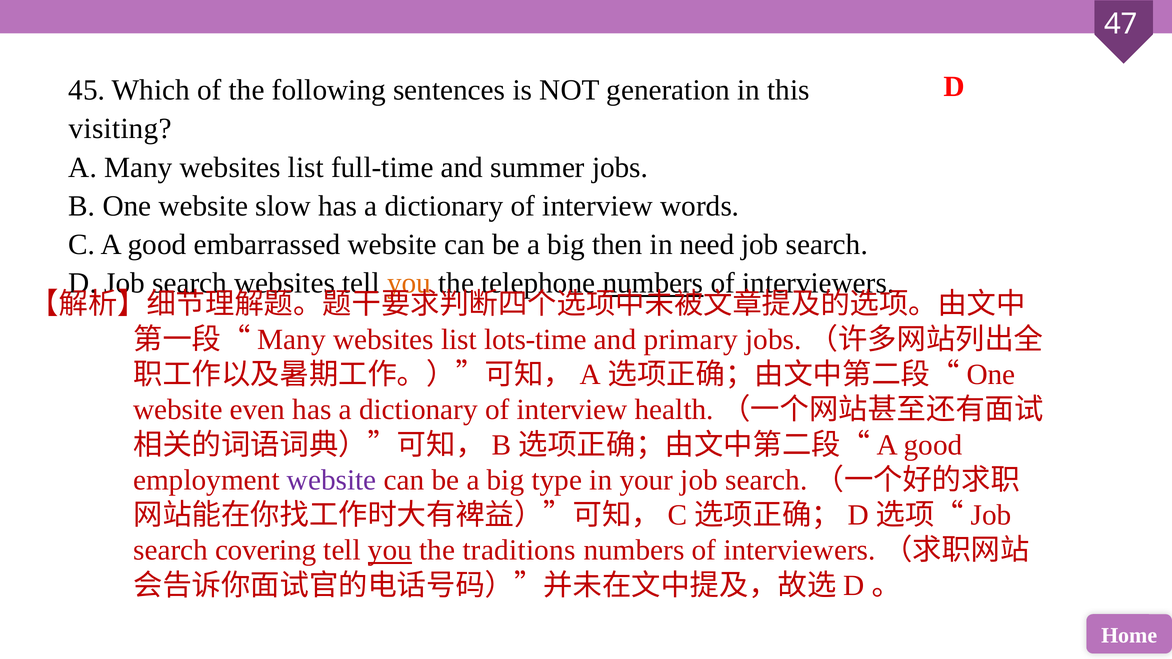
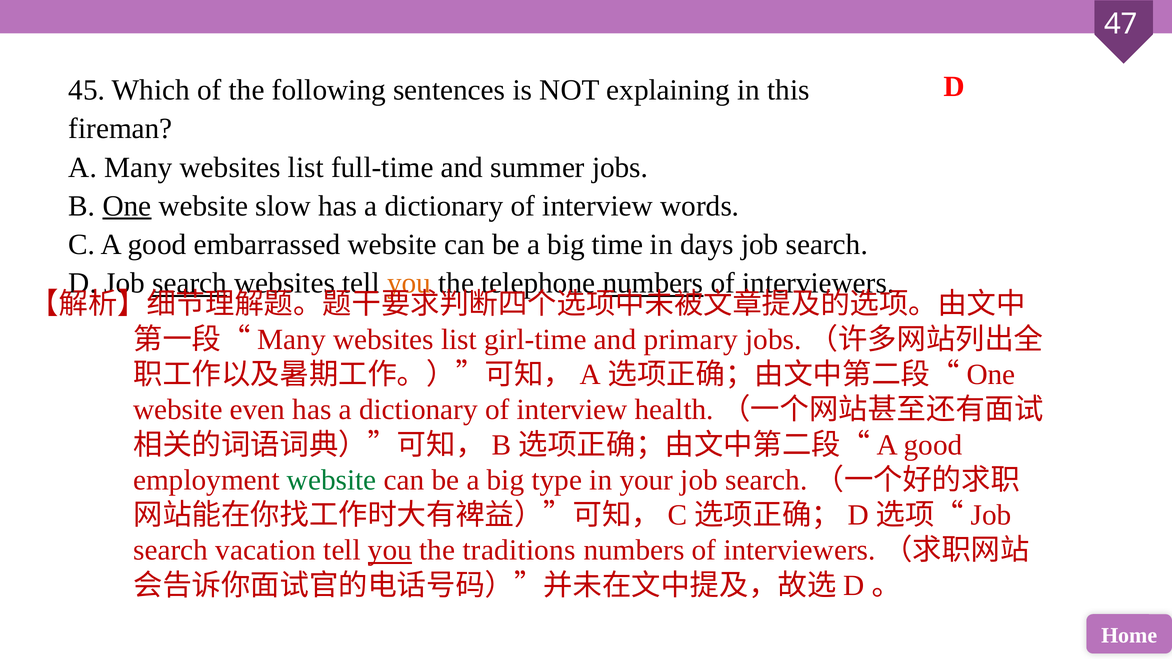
generation: generation -> explaining
visiting: visiting -> fireman
One underline: none -> present
then: then -> time
need: need -> days
search at (190, 283) underline: none -> present
lots-time: lots-time -> girl-time
website at (332, 480) colour: purple -> green
covering: covering -> vacation
